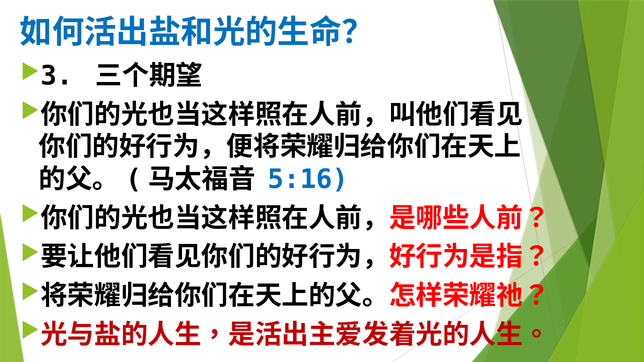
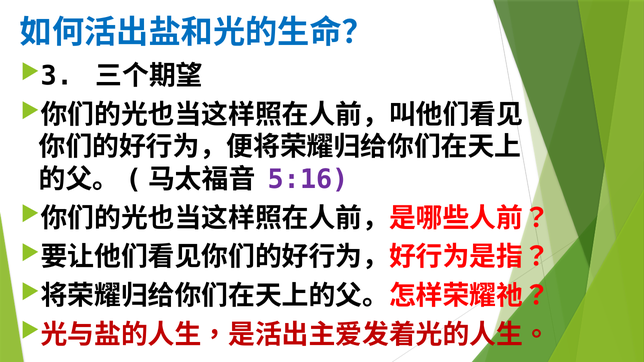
5:16 colour: blue -> purple
